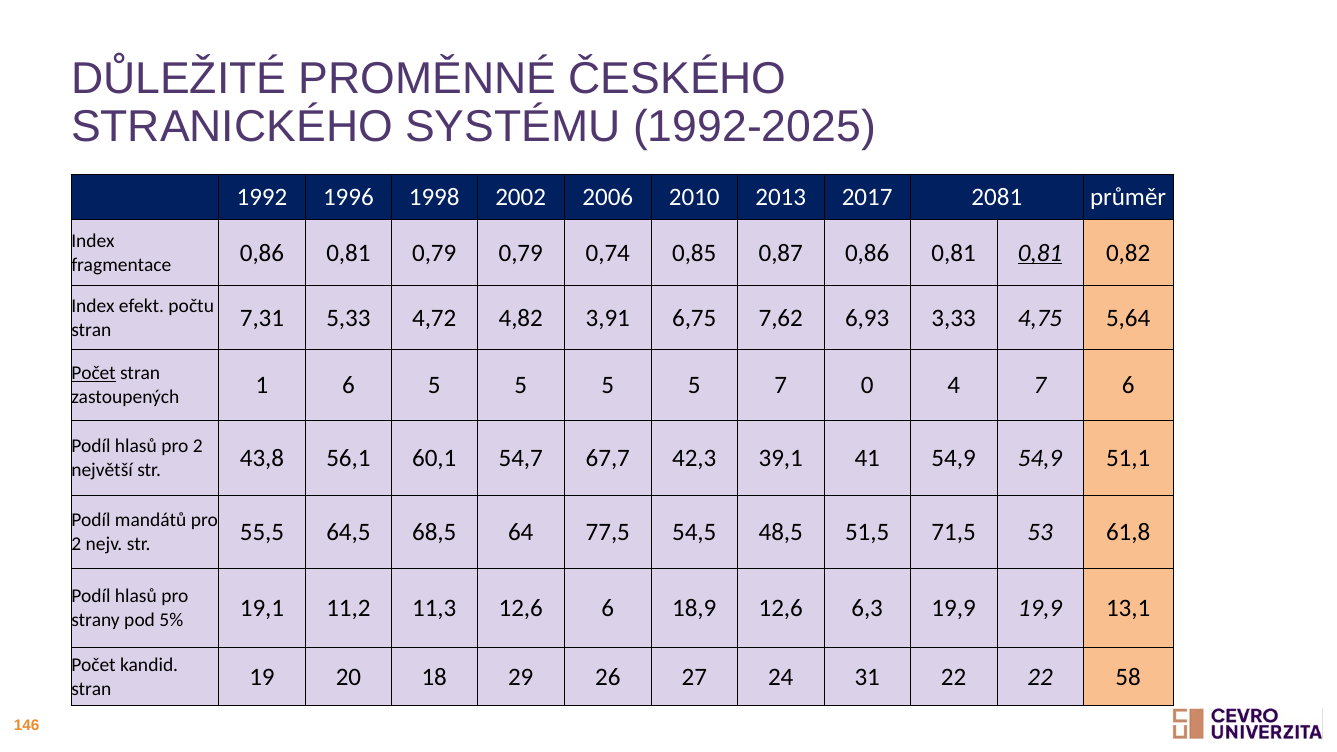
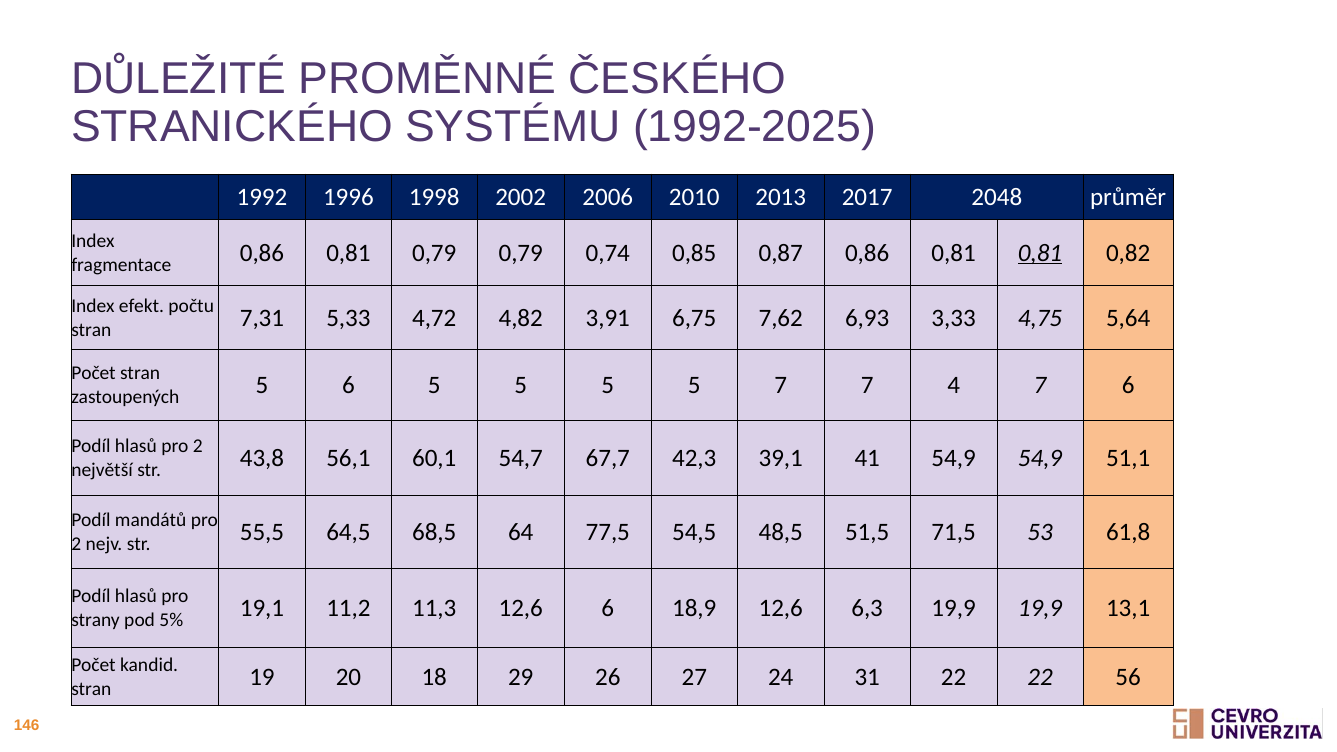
2081: 2081 -> 2048
Počet at (94, 373) underline: present -> none
zastoupených 1: 1 -> 5
7 0: 0 -> 7
58: 58 -> 56
